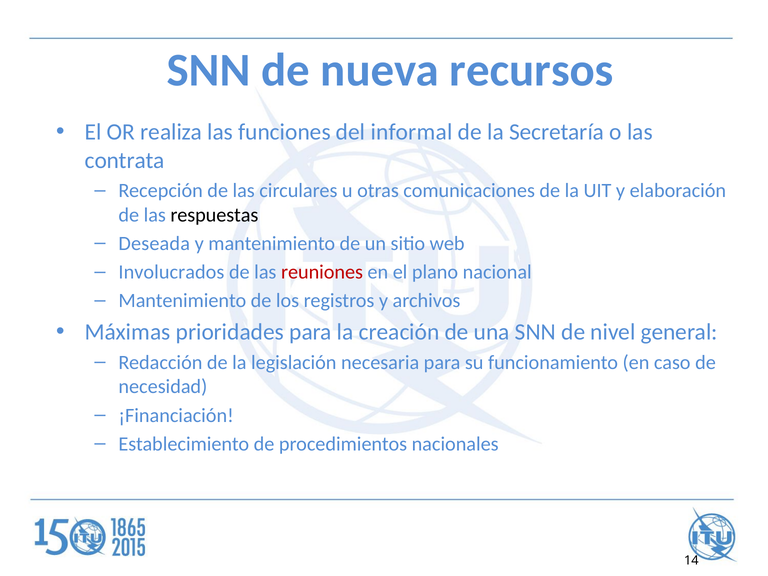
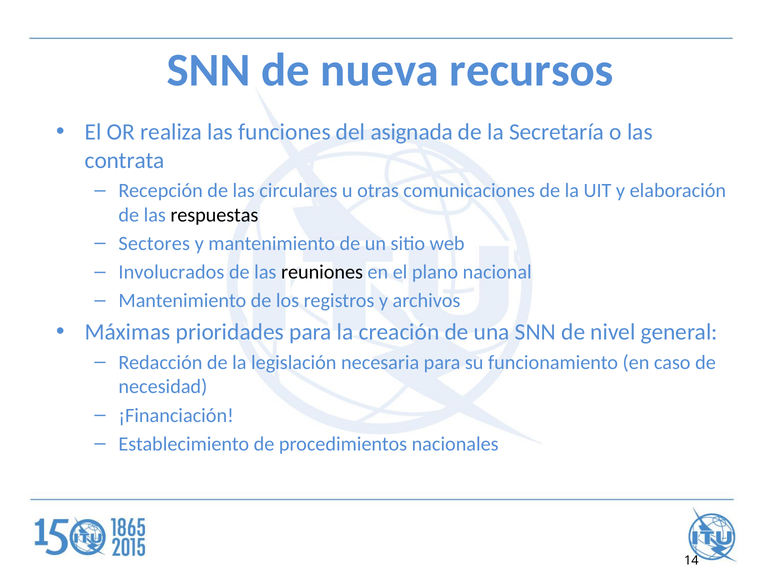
informal: informal -> asignada
Deseada: Deseada -> Sectores
reuniones colour: red -> black
